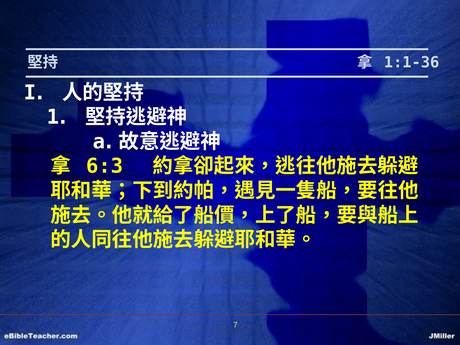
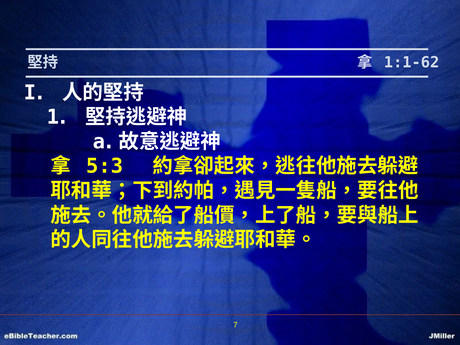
1:1-36: 1:1-36 -> 1:1-62
6:3: 6:3 -> 5:3
